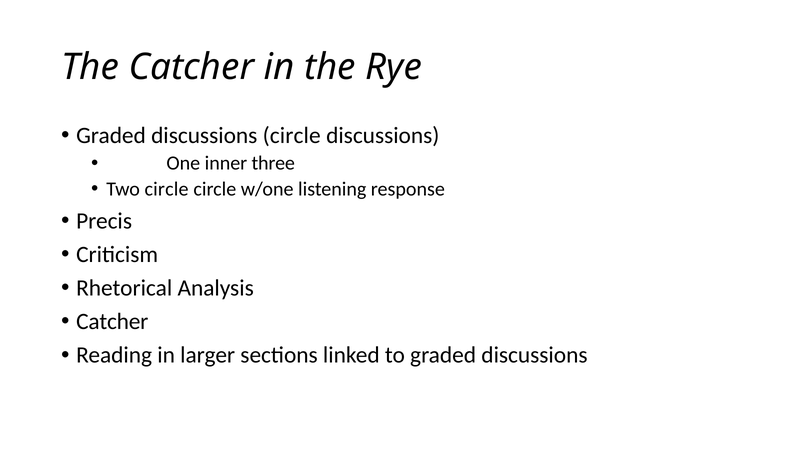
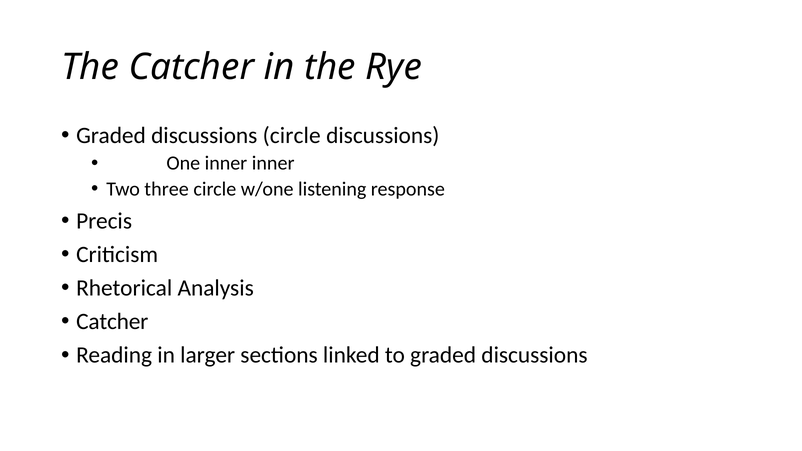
inner three: three -> inner
Two circle: circle -> three
